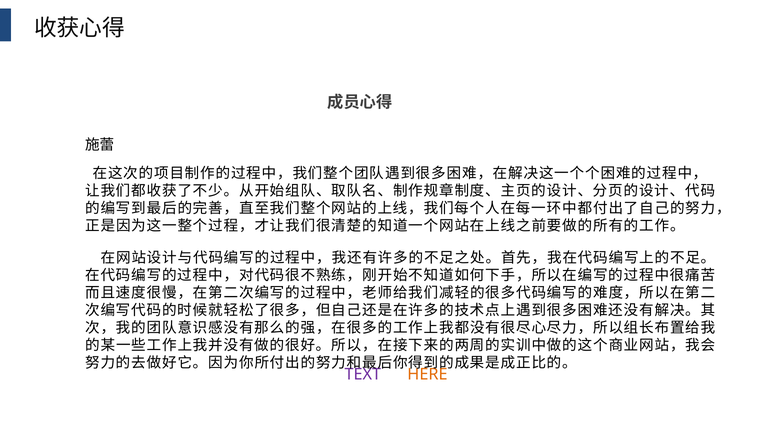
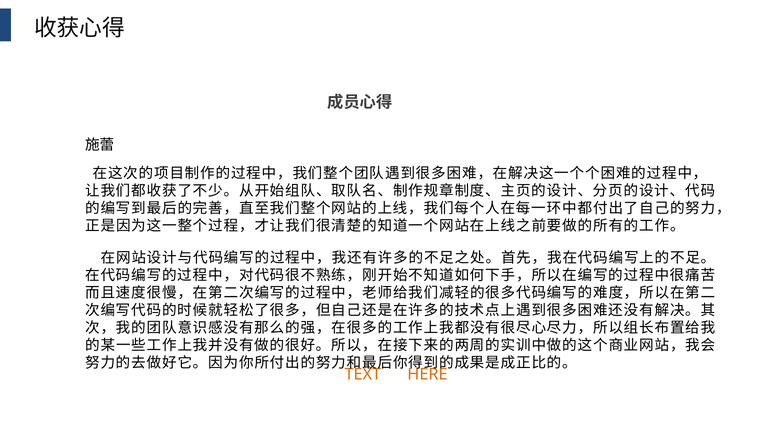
TEXT colour: purple -> orange
